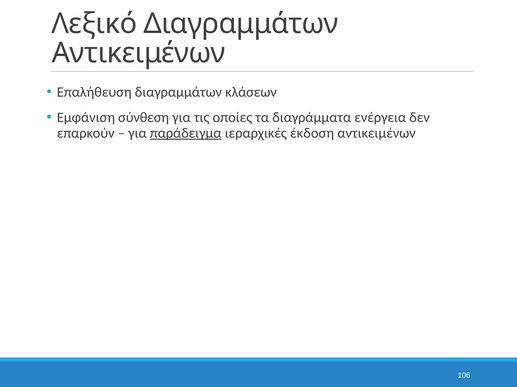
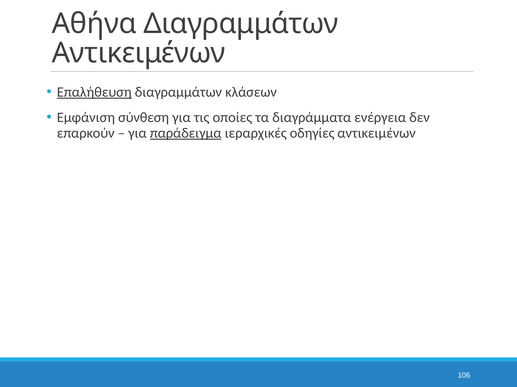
Λεξικό: Λεξικό -> Αθήνα
Επαλήθευση underline: none -> present
έκδοση: έκδοση -> οδηγίες
